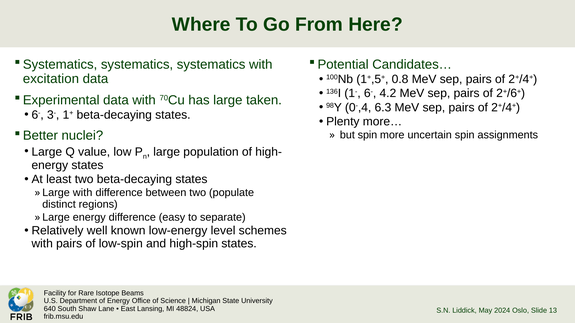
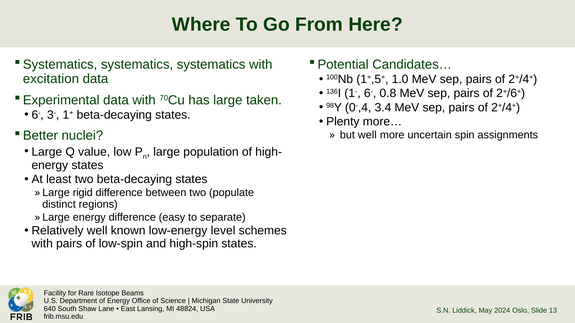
0.8: 0.8 -> 1.0
4.2: 4.2 -> 0.8
6.3: 6.3 -> 3.4
but spin: spin -> well
Large with: with -> rigid
